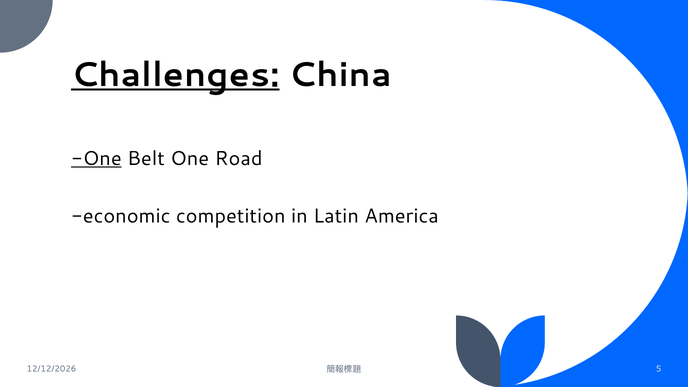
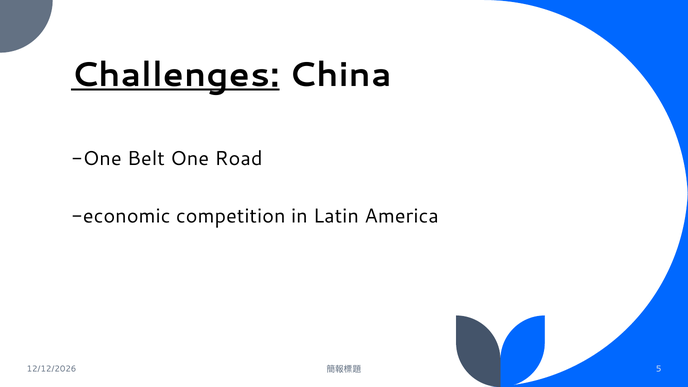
One at (96, 158) underline: present -> none
